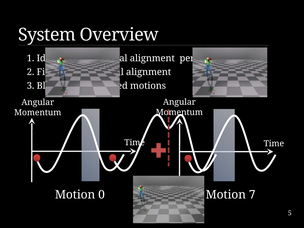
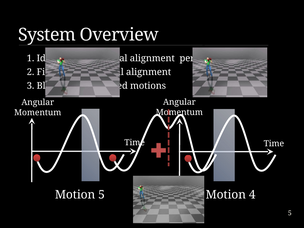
Motion 0: 0 -> 5
7: 7 -> 4
